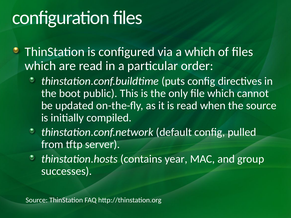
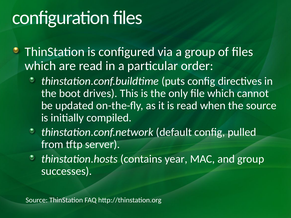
a which: which -> group
public: public -> drives
